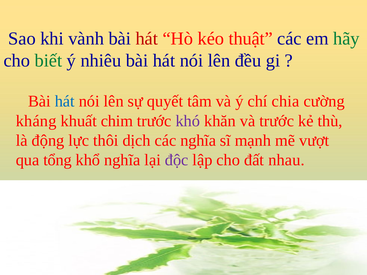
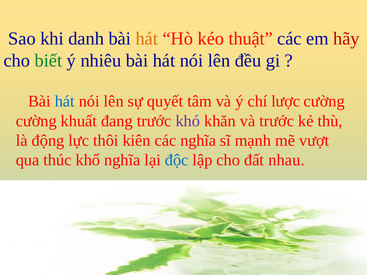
vành: vành -> danh
hát at (147, 39) colour: red -> orange
hãy colour: green -> red
chia: chia -> lược
kháng at (36, 121): kháng -> cường
chim: chim -> đang
dịch: dịch -> kiên
tổng: tổng -> thúc
độc colour: purple -> blue
